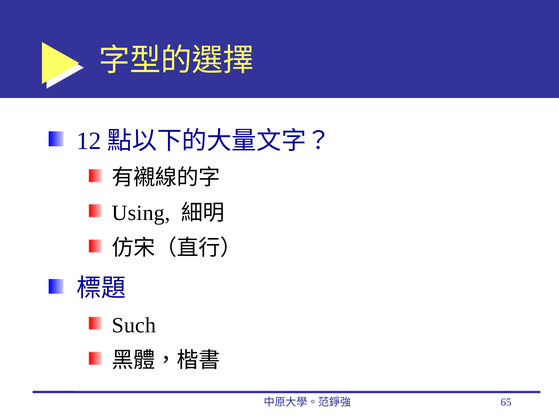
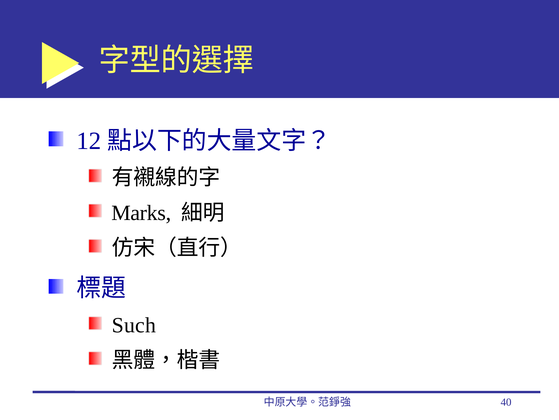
Using: Using -> Marks
65: 65 -> 40
